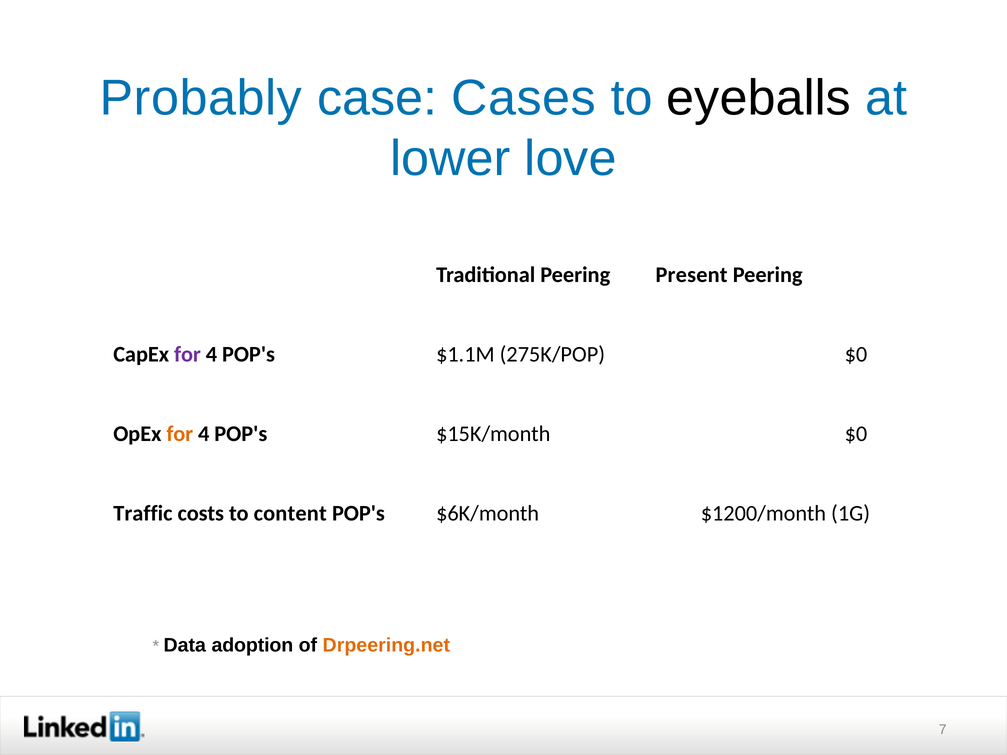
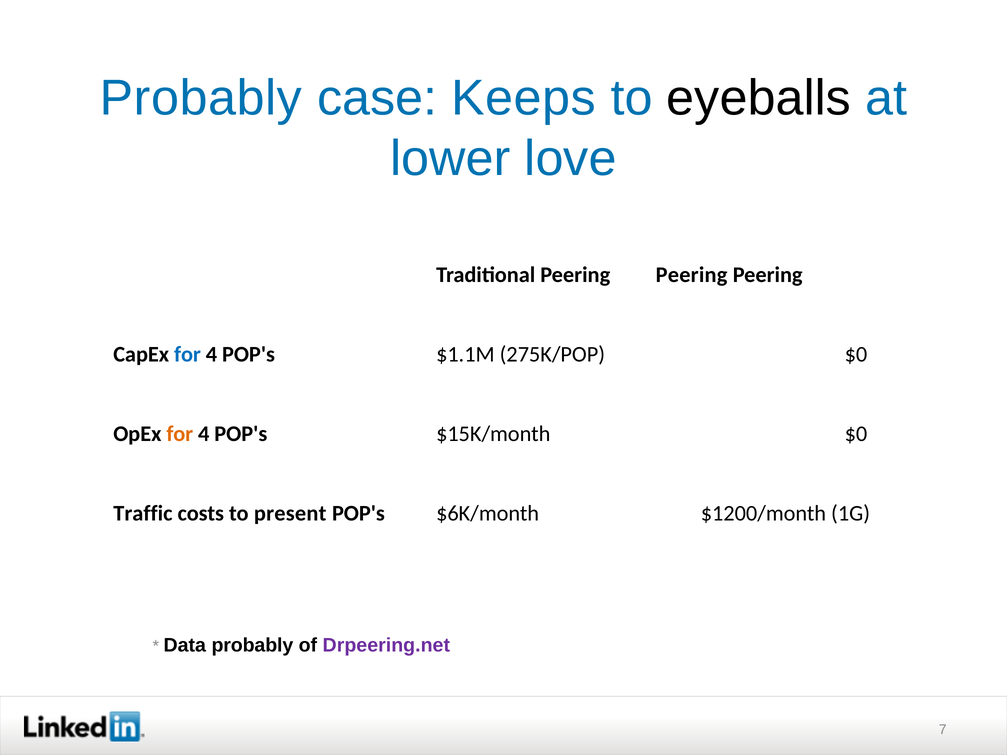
Cases: Cases -> Keeps
Traditional Peering Present: Present -> Peering
for at (188, 355) colour: purple -> blue
content: content -> present
Data adoption: adoption -> probably
Drpeering.net colour: orange -> purple
